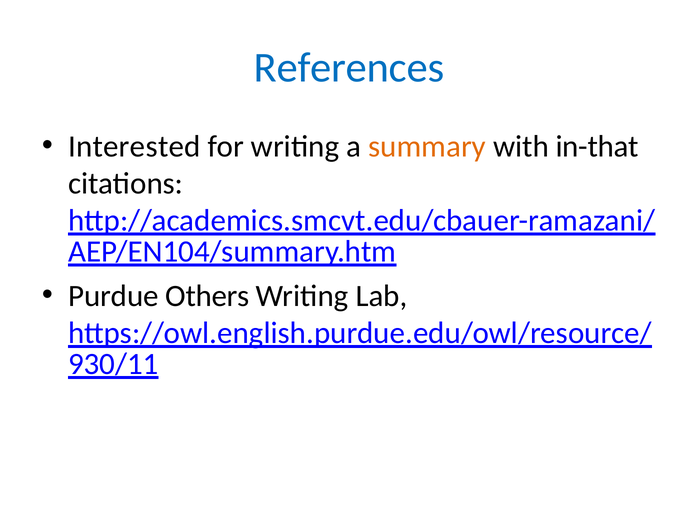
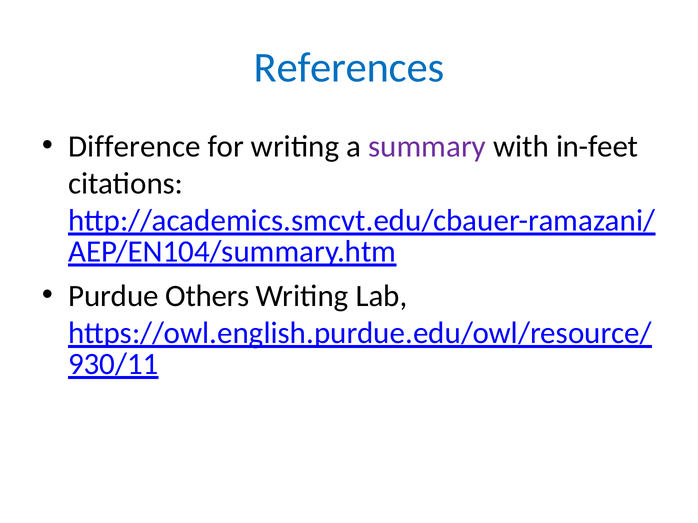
Interested: Interested -> Difference
summary colour: orange -> purple
in-that: in-that -> in-feet
